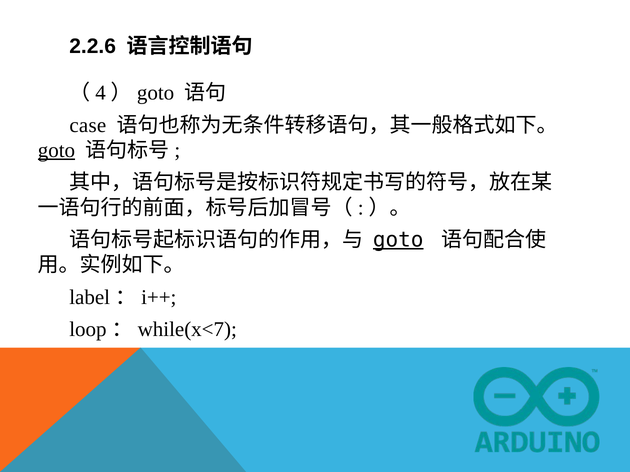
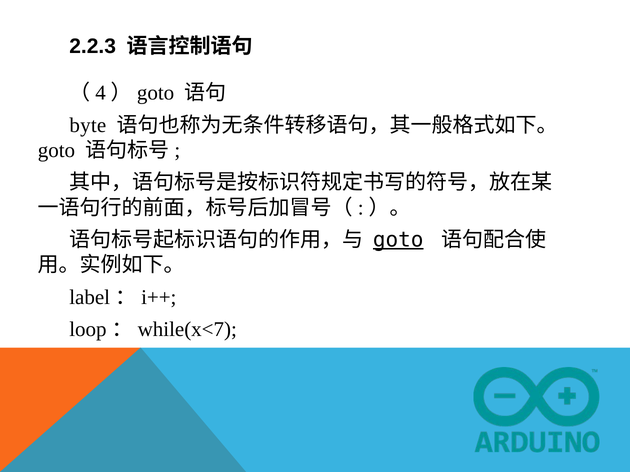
2.2.6: 2.2.6 -> 2.2.3
case: case -> byte
goto at (56, 150) underline: present -> none
